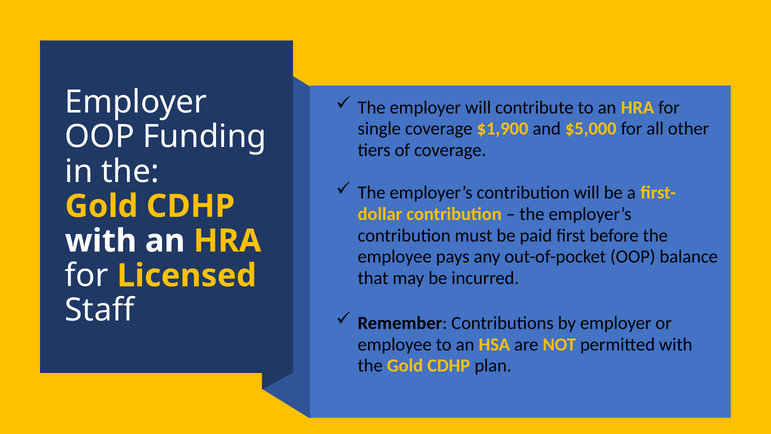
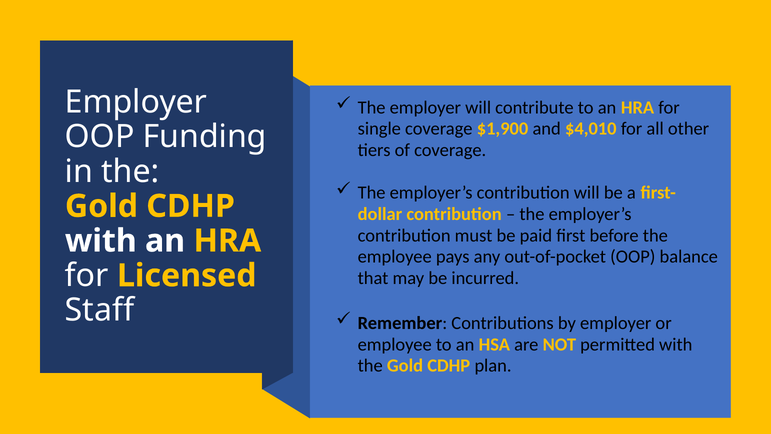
$5,000: $5,000 -> $4,010
